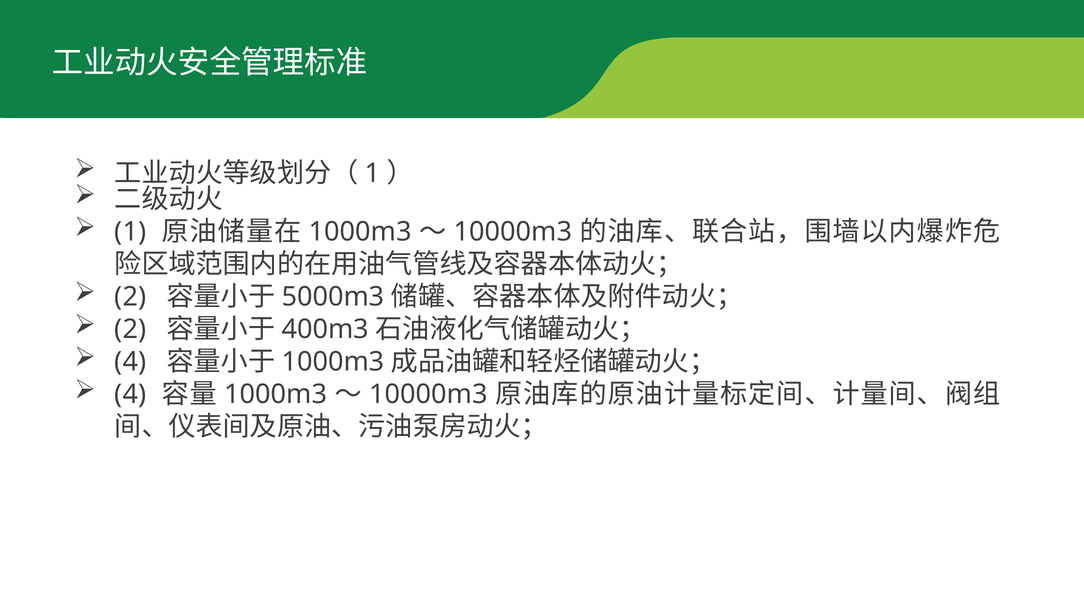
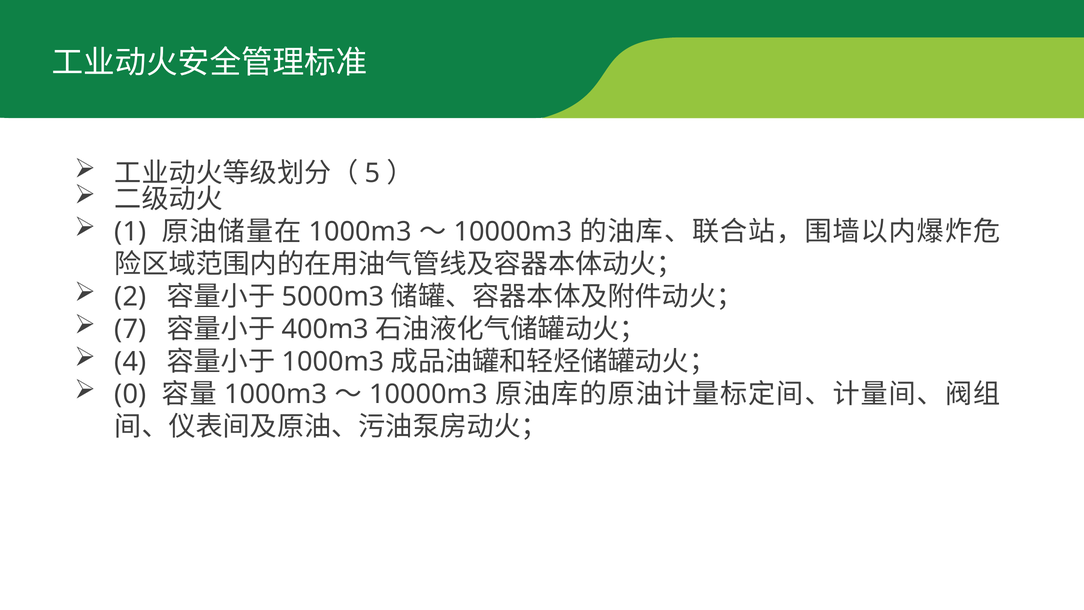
1 at (373, 173): 1 -> 5
2 at (130, 329): 2 -> 7
4 at (130, 394): 4 -> 0
